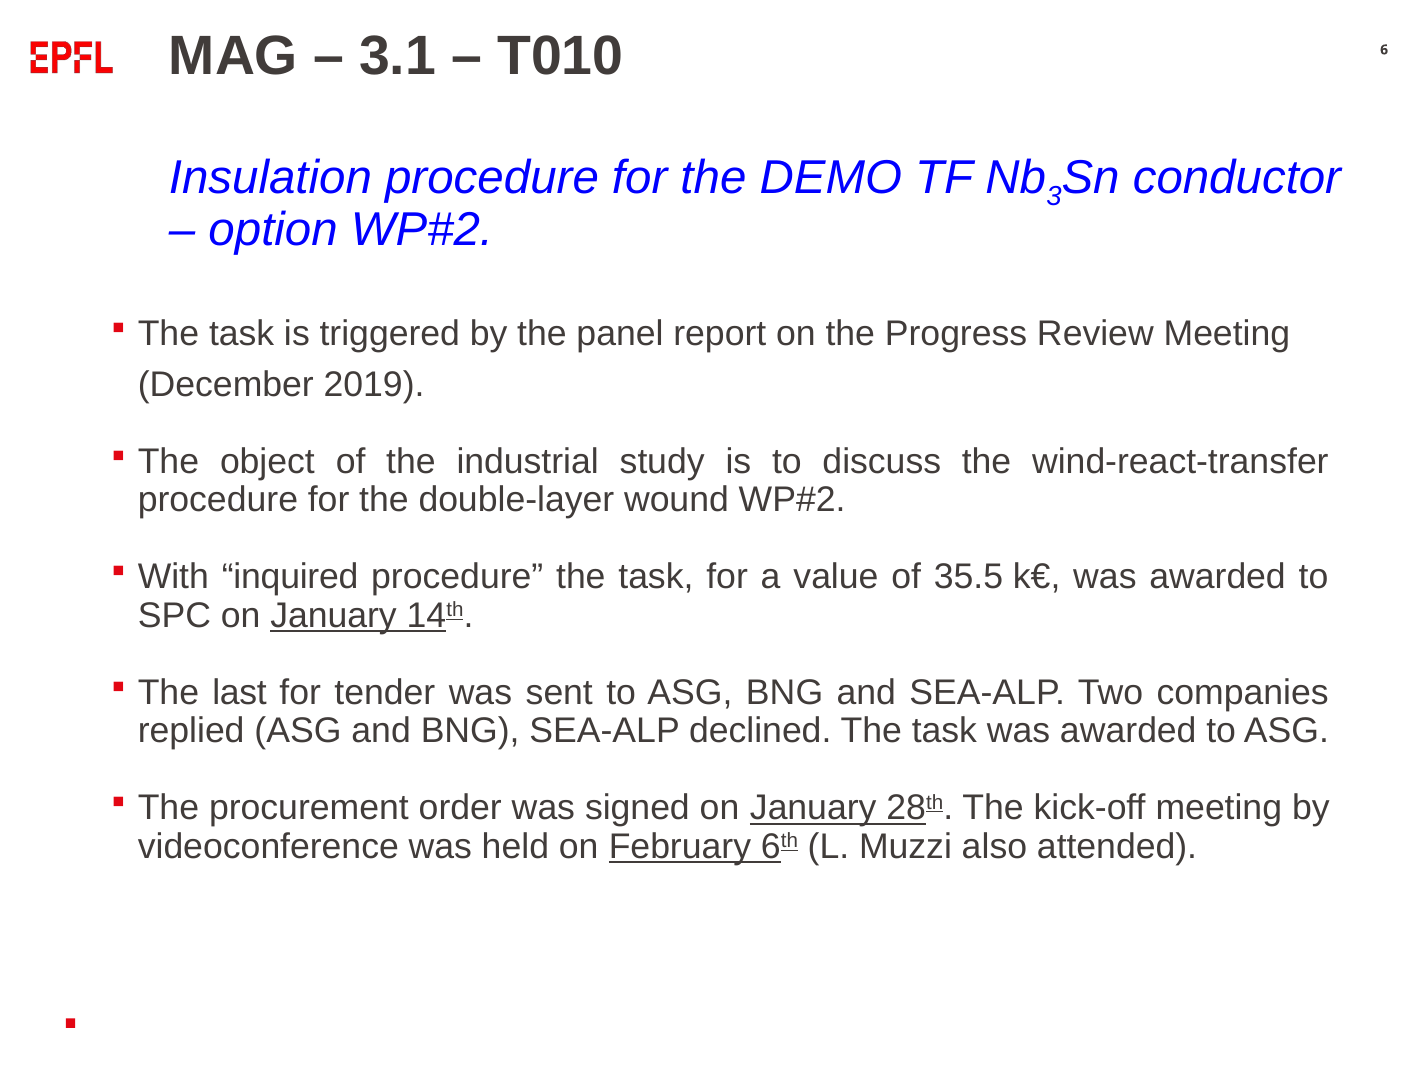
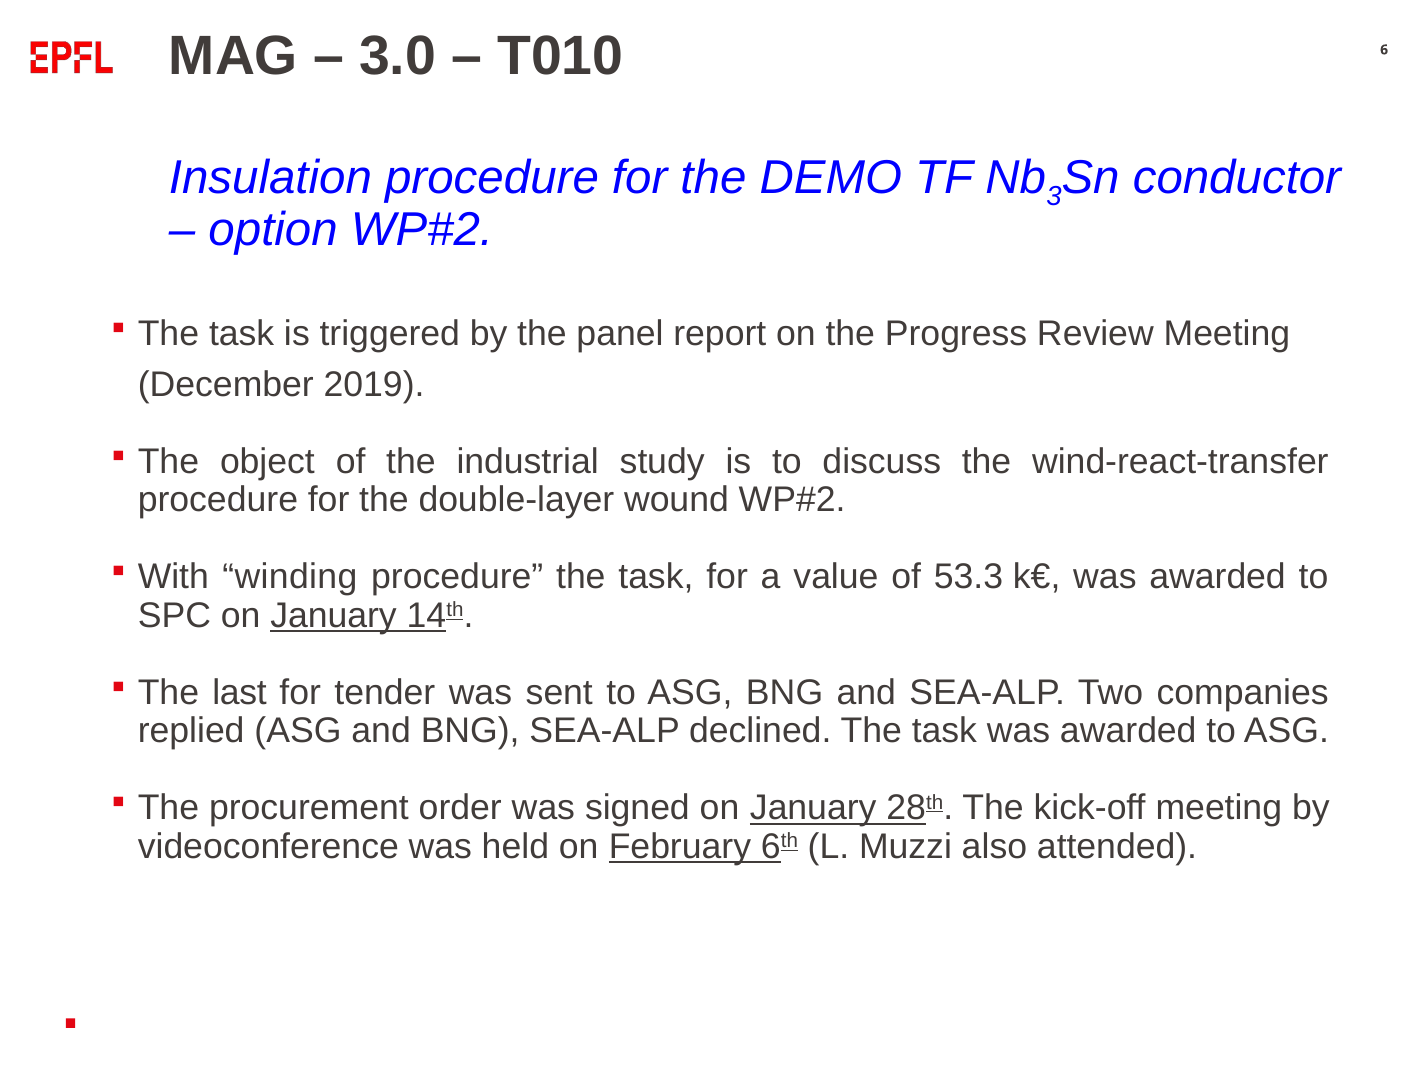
3.1: 3.1 -> 3.0
inquired: inquired -> winding
35.5: 35.5 -> 53.3
